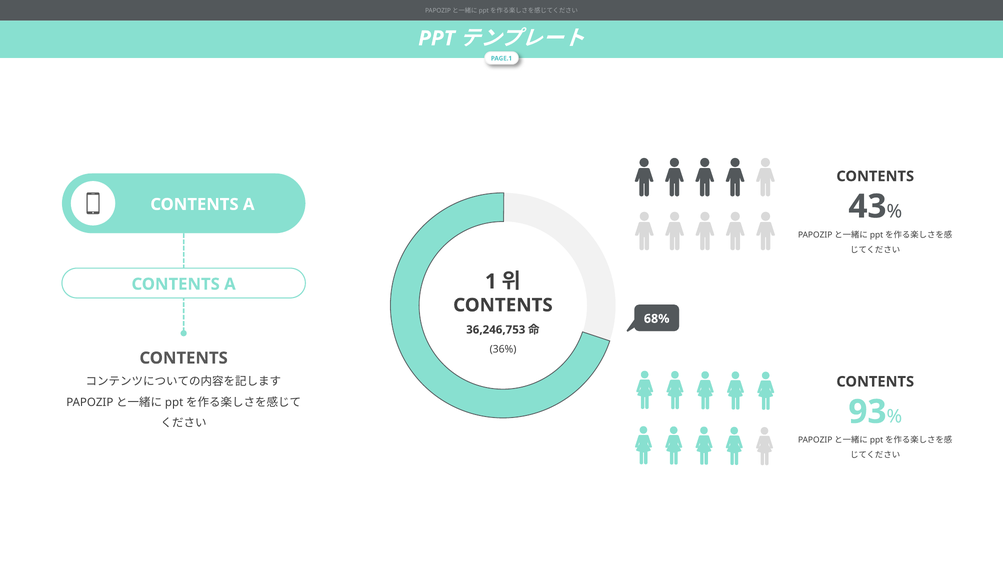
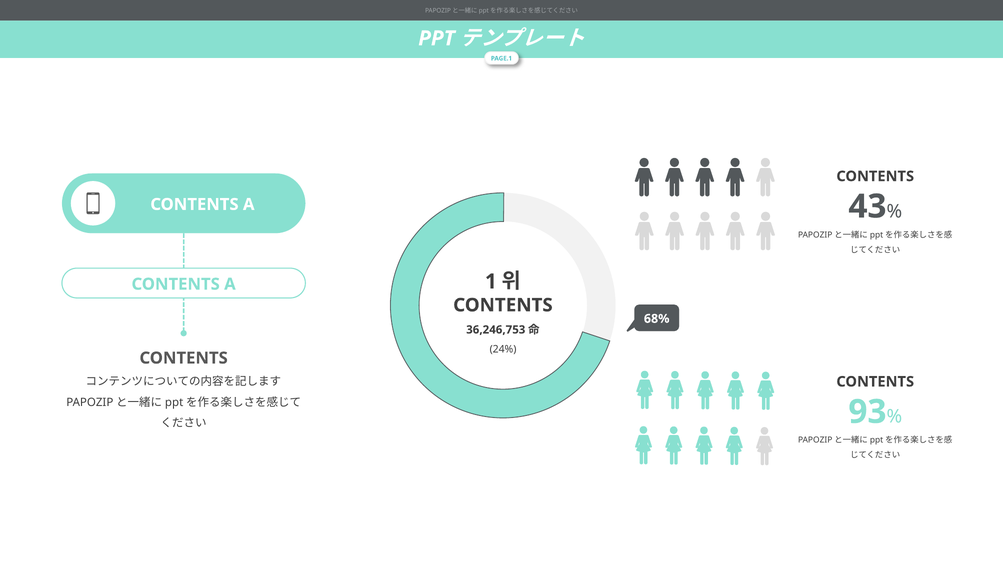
36%: 36% -> 24%
